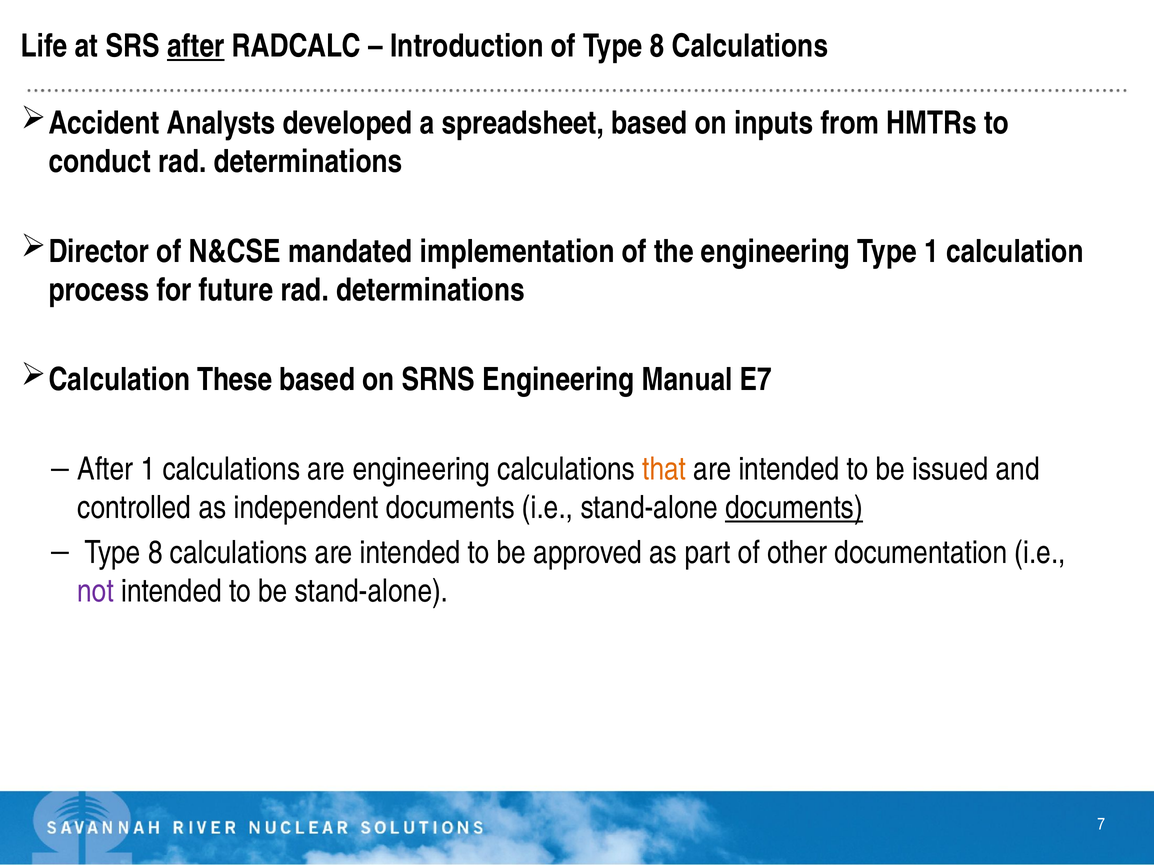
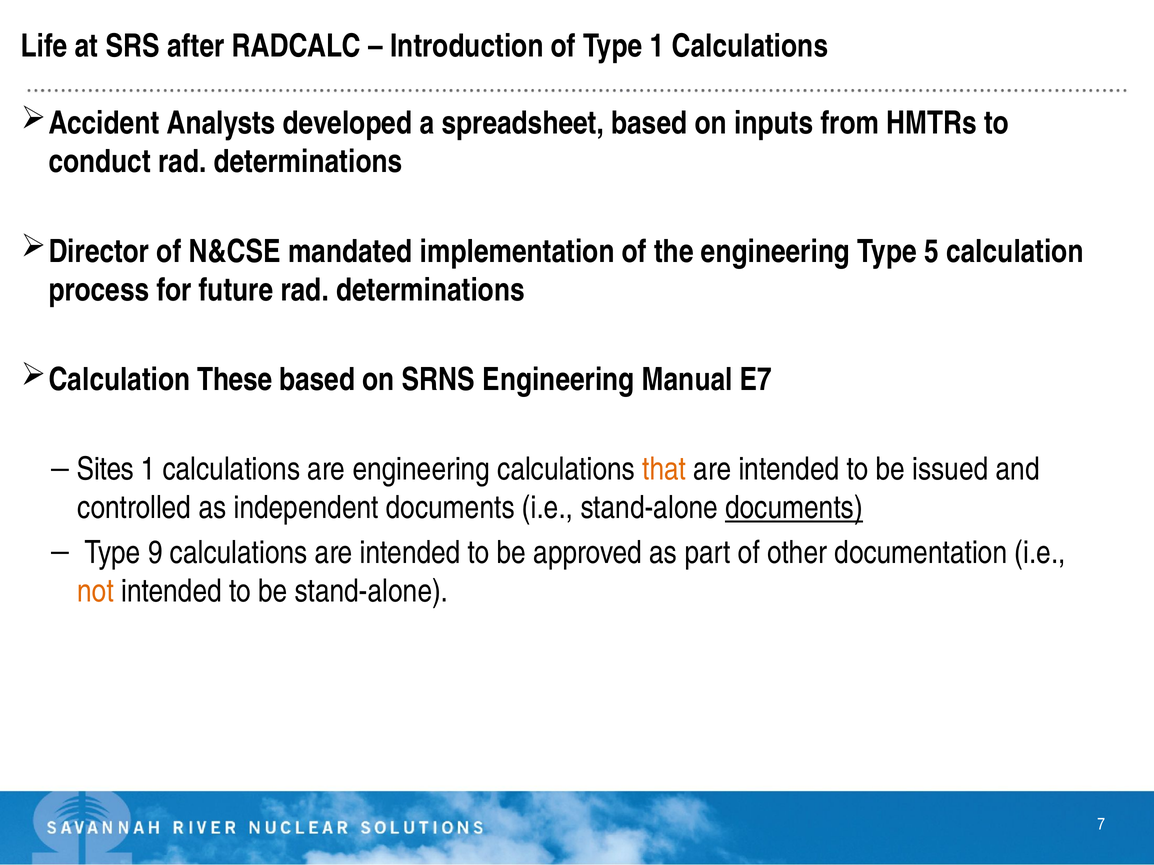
after at (196, 46) underline: present -> none
of Type 8: 8 -> 1
Type 1: 1 -> 5
After at (105, 470): After -> Sites
8 at (155, 553): 8 -> 9
not colour: purple -> orange
